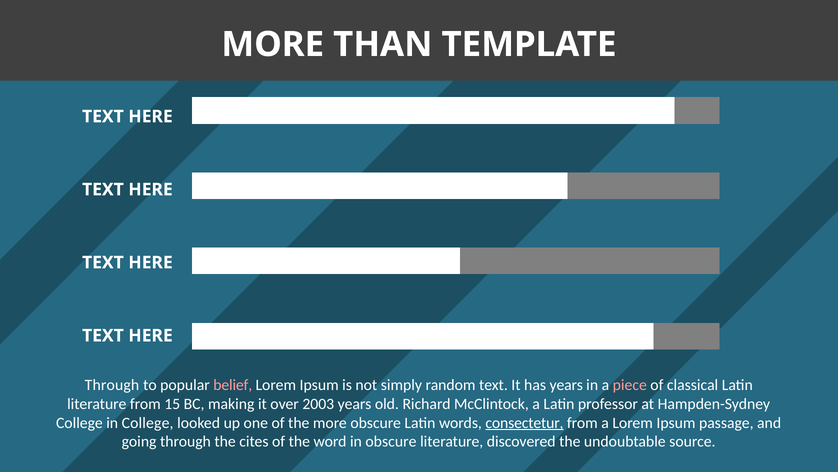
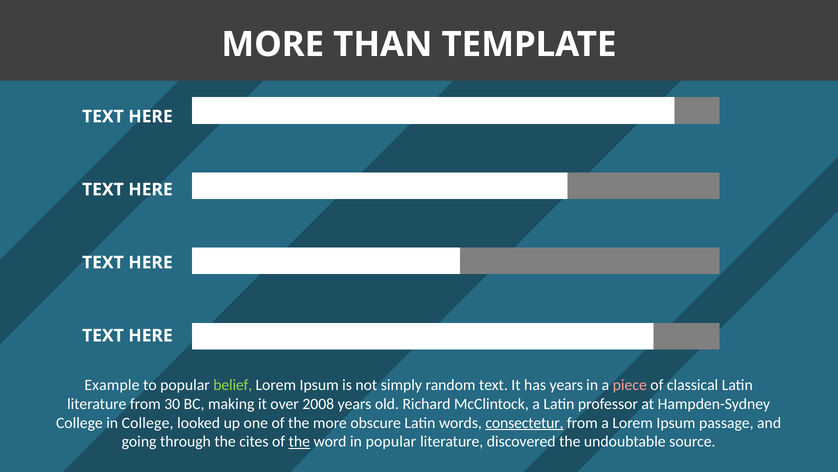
Through at (112, 385): Through -> Example
belief colour: pink -> light green
15: 15 -> 30
2003: 2003 -> 2008
the at (299, 441) underline: none -> present
in obscure: obscure -> popular
